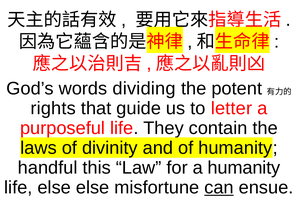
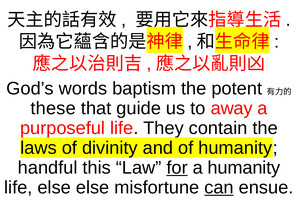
dividing: dividing -> baptism
rights: rights -> these
letter: letter -> away
for underline: none -> present
